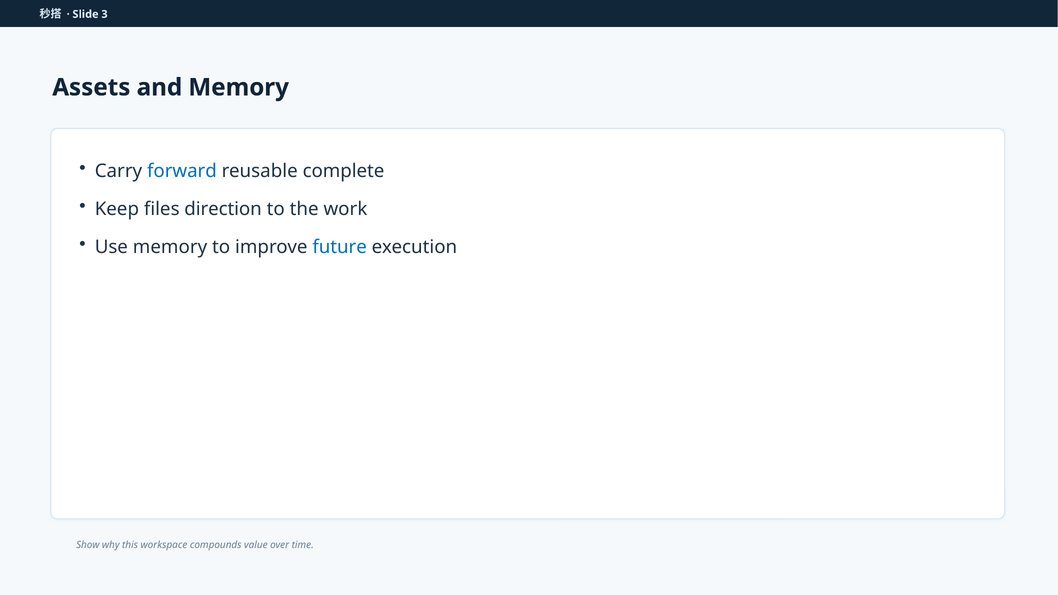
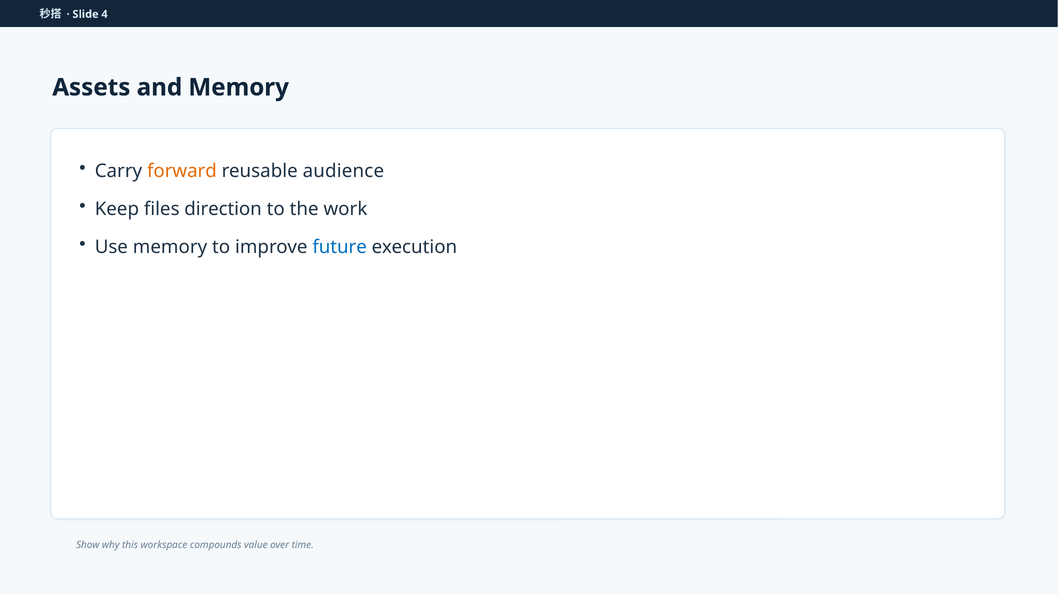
3: 3 -> 4
forward colour: blue -> orange
complete: complete -> audience
